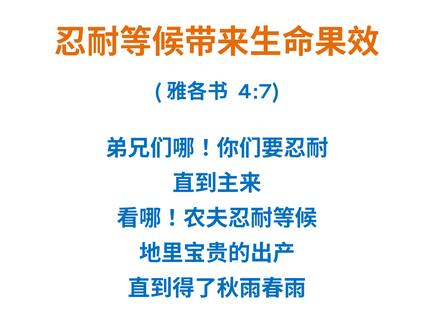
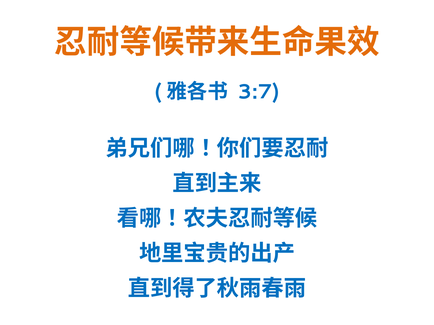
4:7: 4:7 -> 3:7
